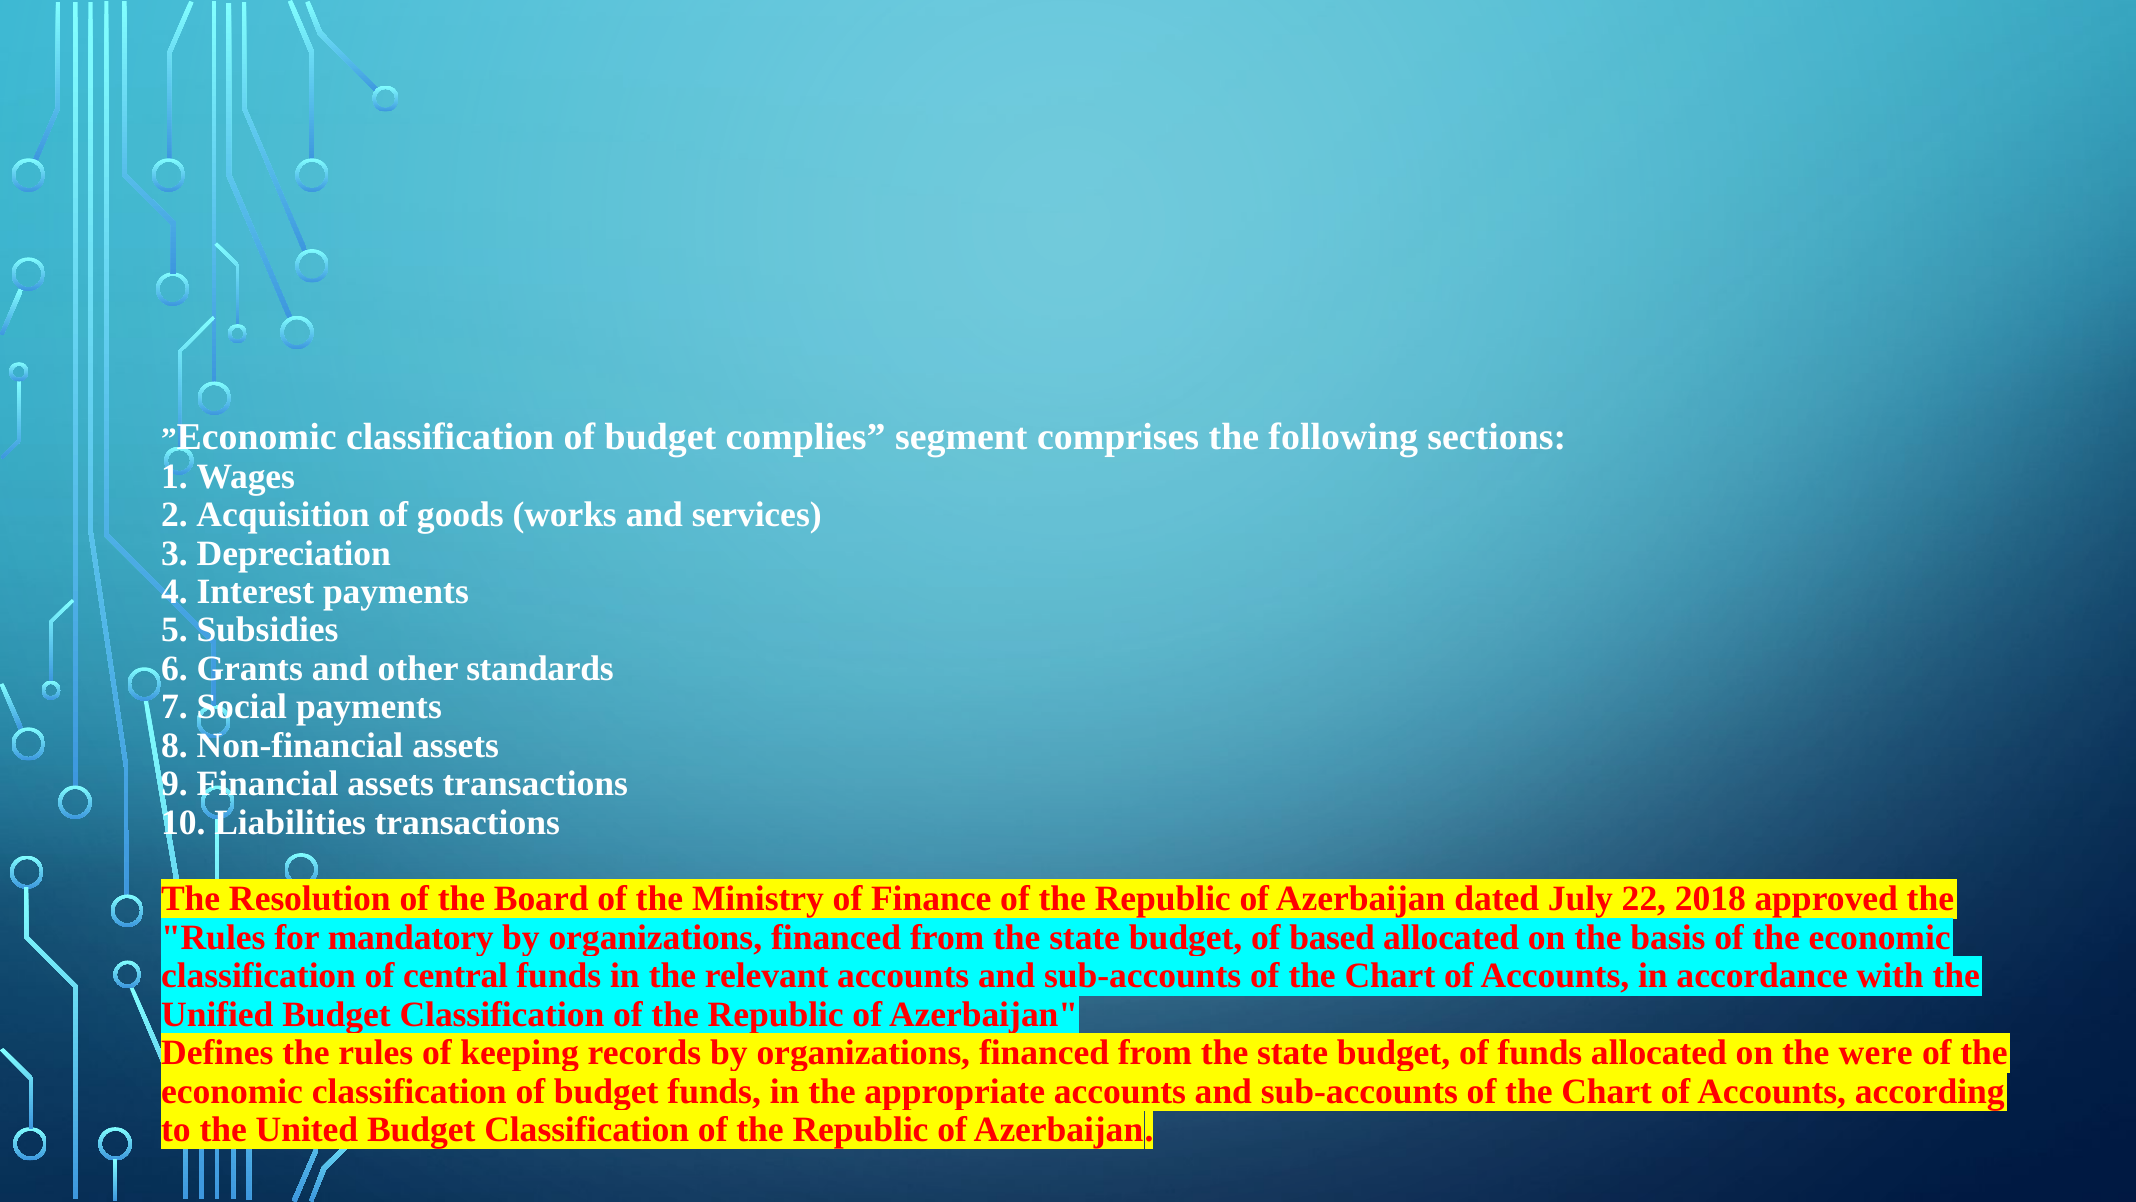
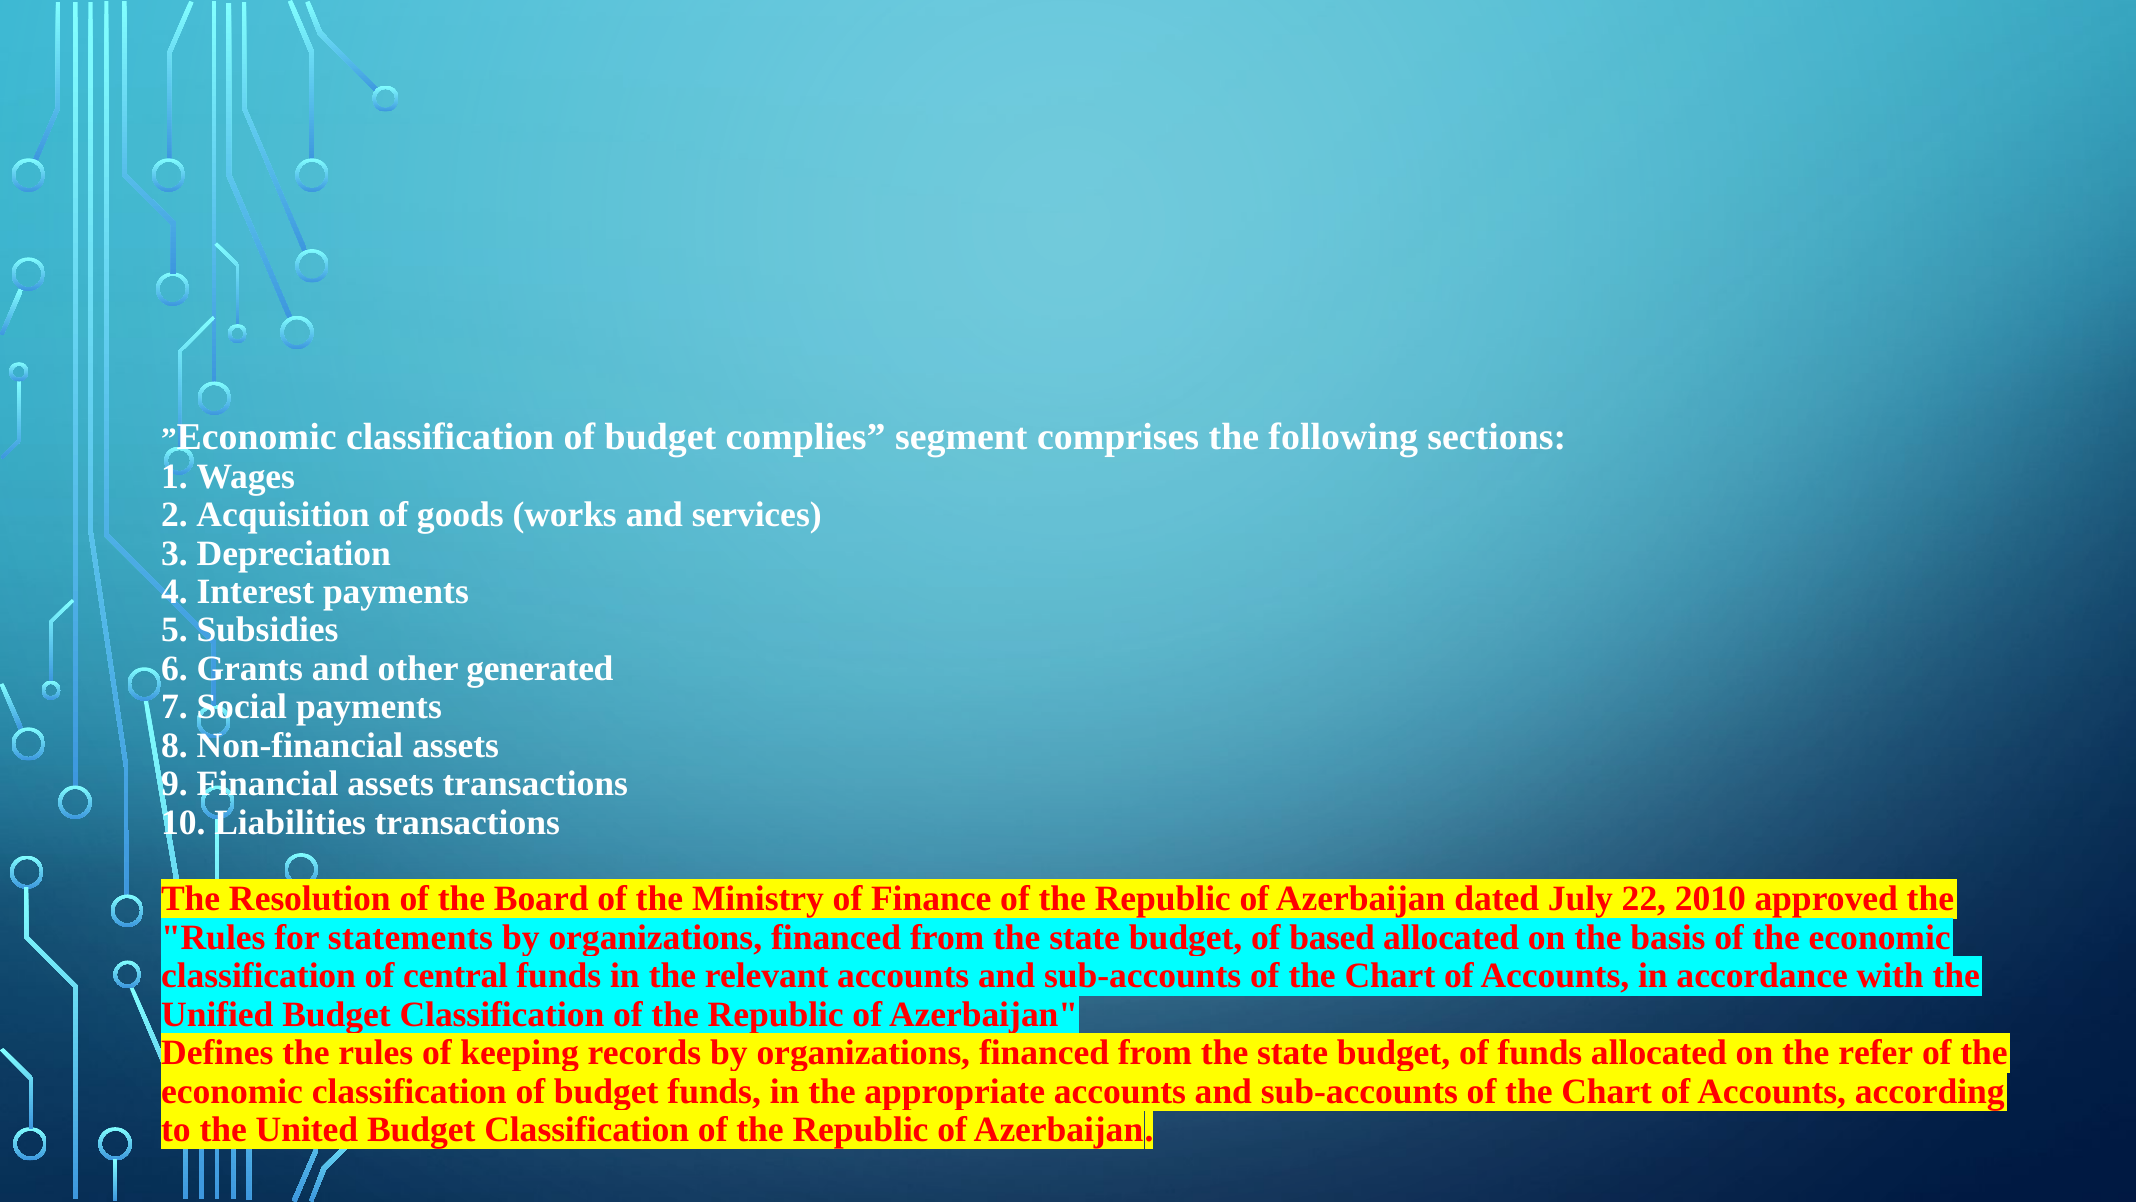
standards: standards -> generated
2018: 2018 -> 2010
mandatory: mandatory -> statements
were: were -> refer
